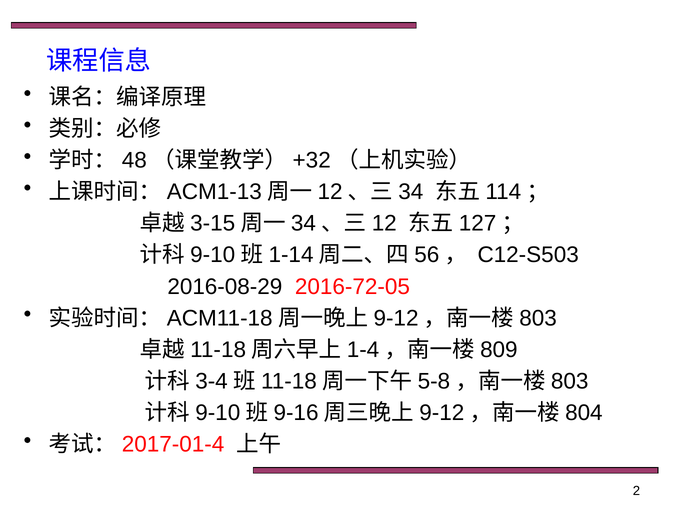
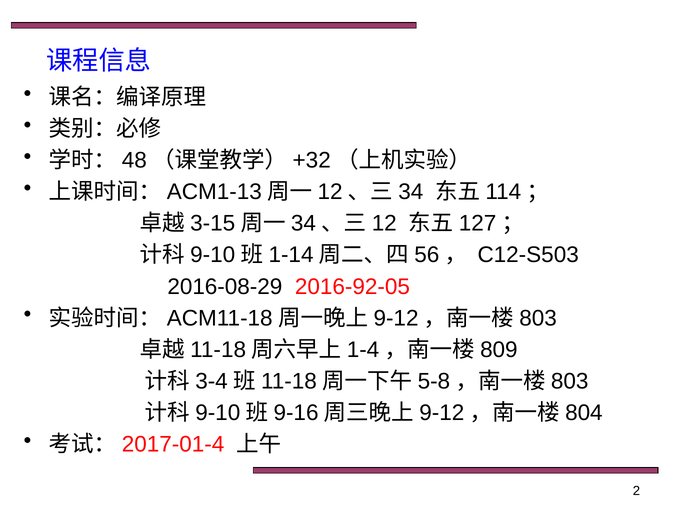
2016-72-05: 2016-72-05 -> 2016-92-05
